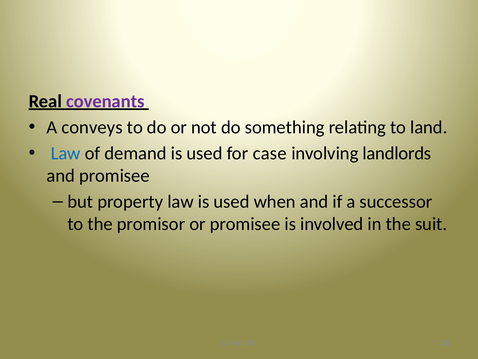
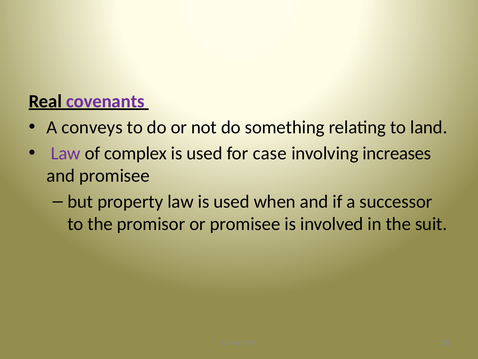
Law at (66, 153) colour: blue -> purple
demand: demand -> complex
landlords: landlords -> increases
